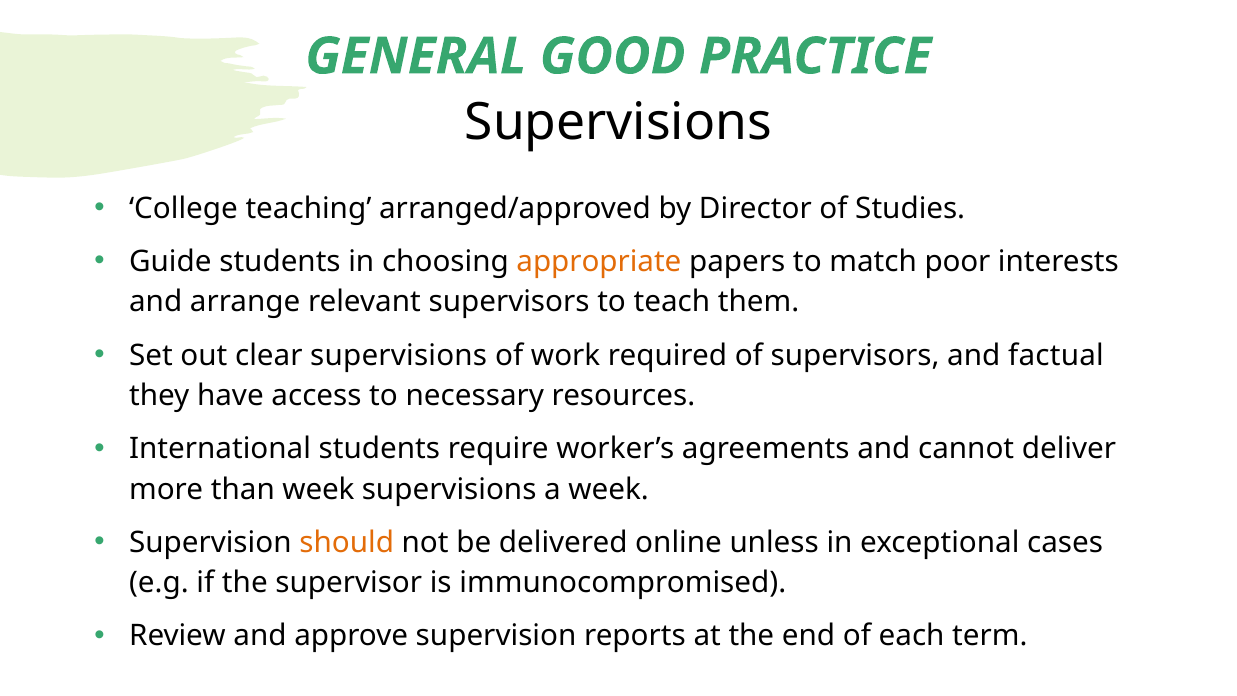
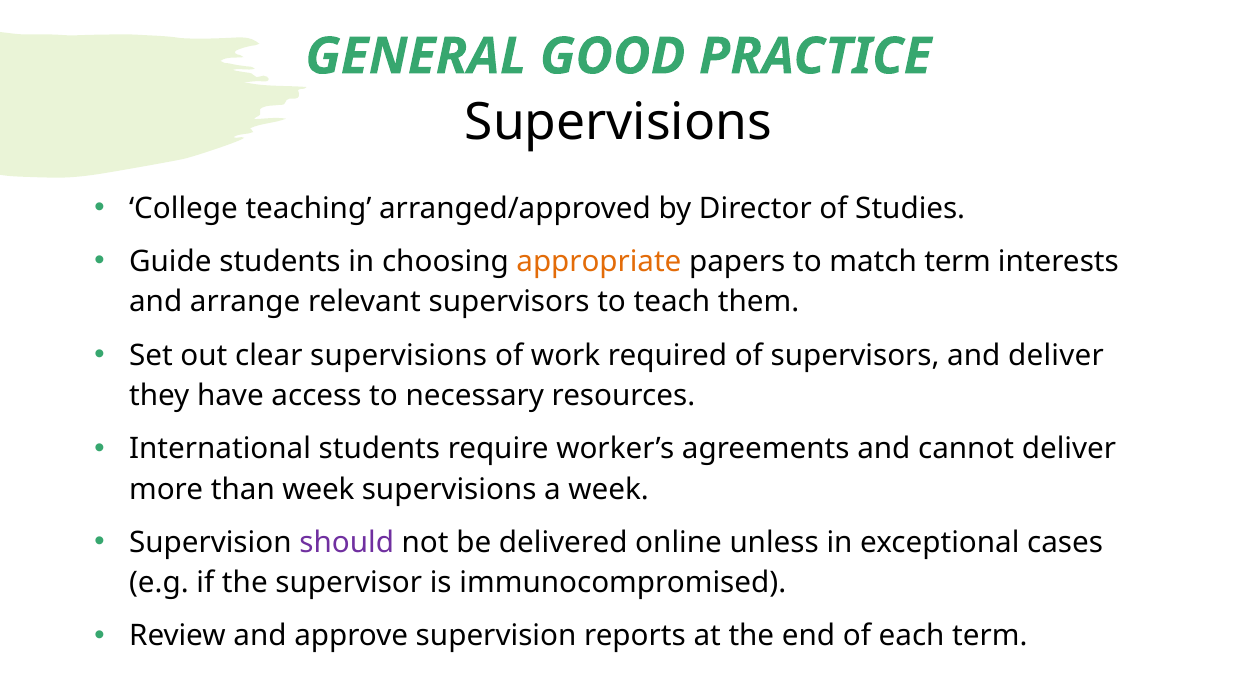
match poor: poor -> term
and factual: factual -> deliver
should colour: orange -> purple
